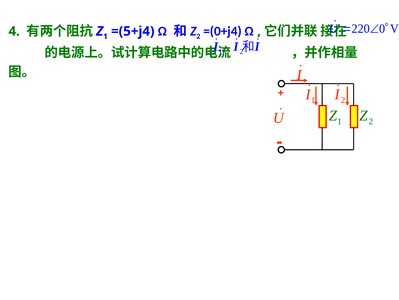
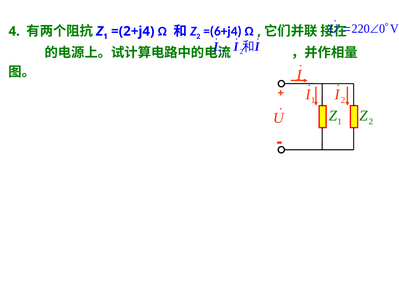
=(5+j4: =(5+j4 -> =(2+j4
=(0+j4: =(0+j4 -> =(6+j4
